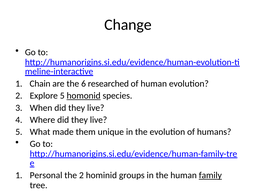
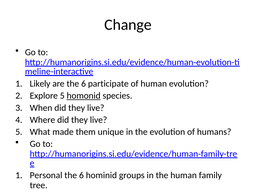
Chain: Chain -> Likely
researched: researched -> participate
2 at (81, 175): 2 -> 6
family underline: present -> none
